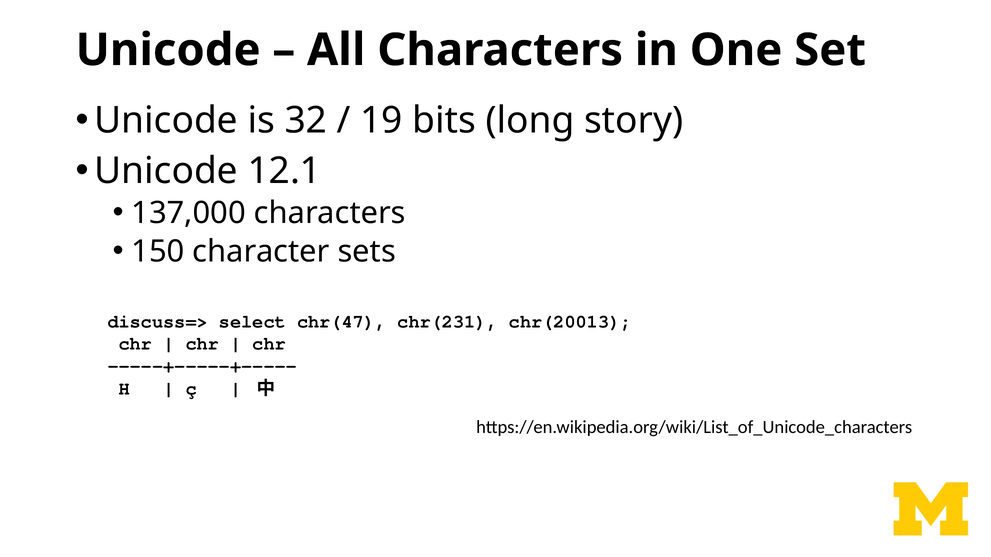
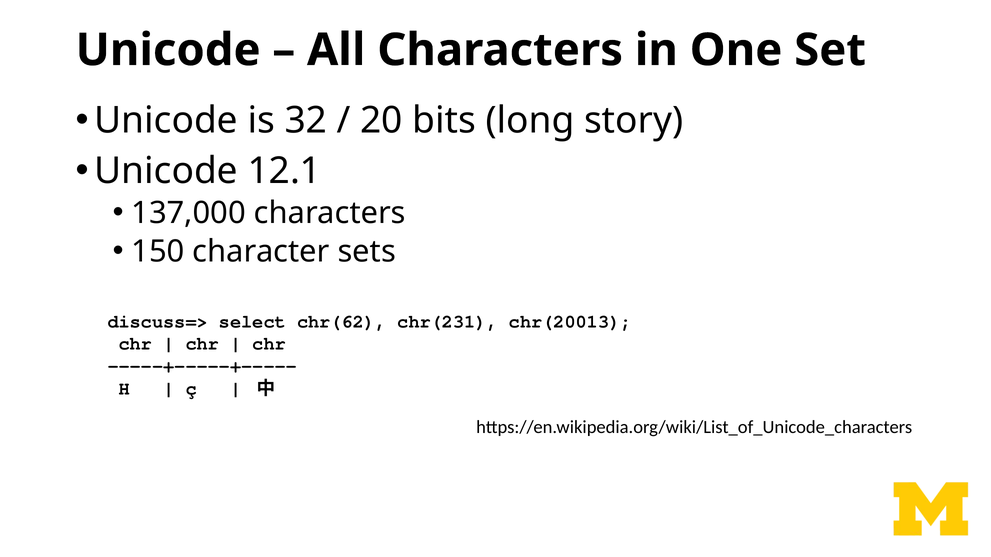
19: 19 -> 20
chr(47: chr(47 -> chr(62
